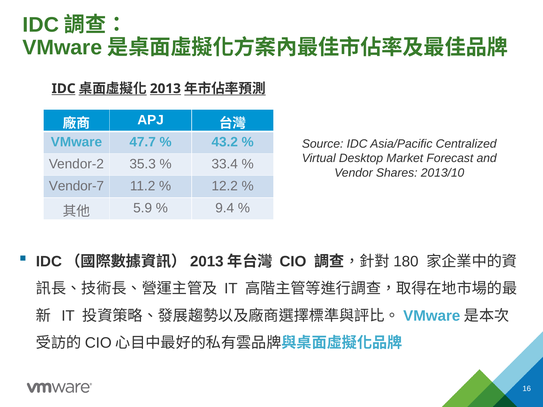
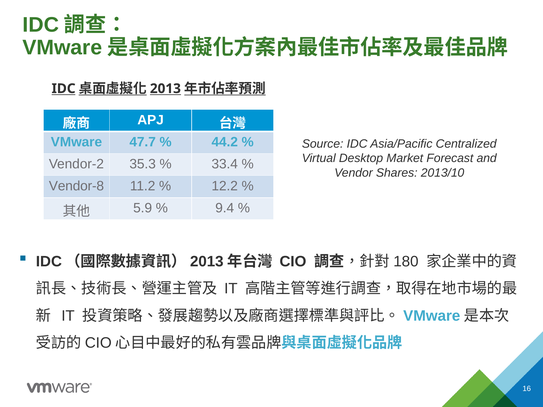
43.2: 43.2 -> 44.2
Vendor-7: Vendor-7 -> Vendor-8
